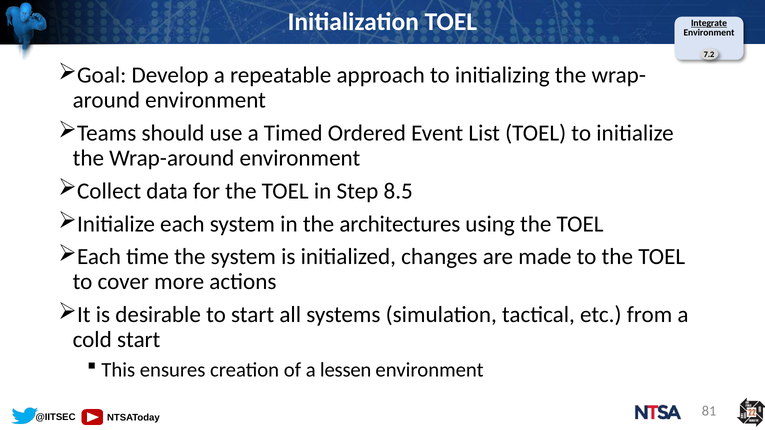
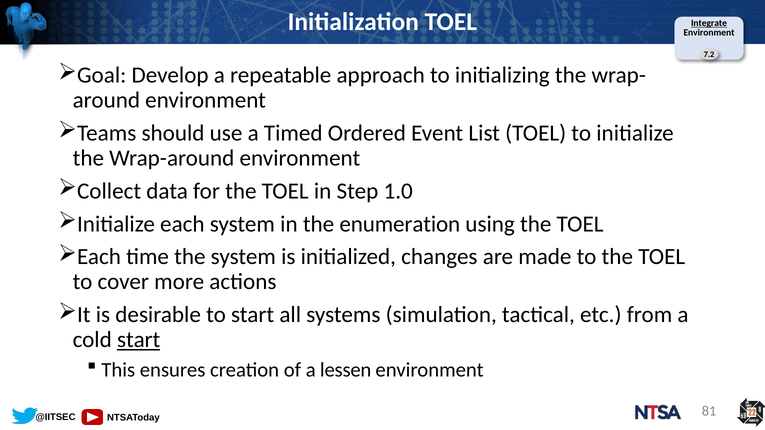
8.5: 8.5 -> 1.0
architectures: architectures -> enumeration
start at (139, 340) underline: none -> present
